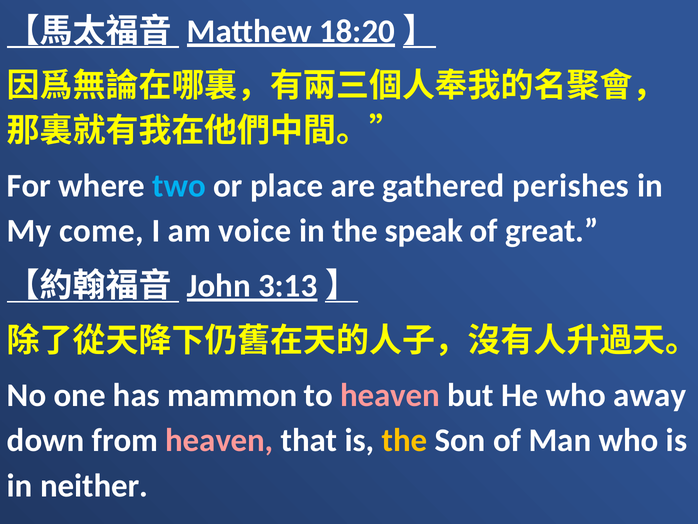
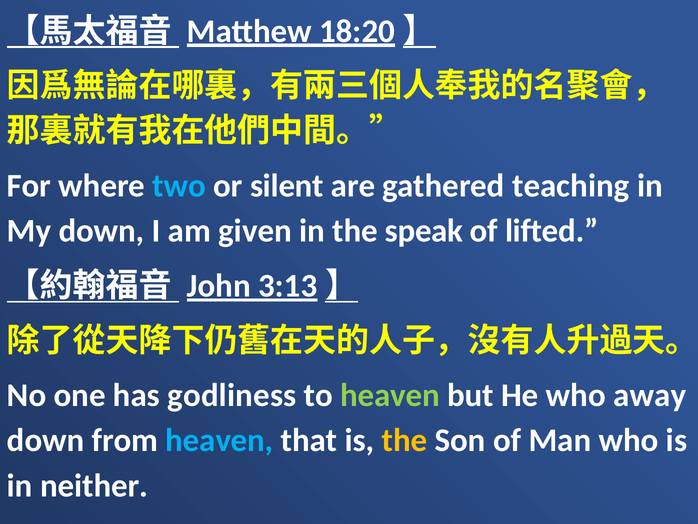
place: place -> silent
perishes: perishes -> teaching
My come: come -> down
voice: voice -> given
great: great -> lifted
mammon: mammon -> godliness
heaven at (390, 395) colour: pink -> light green
heaven at (219, 440) colour: pink -> light blue
